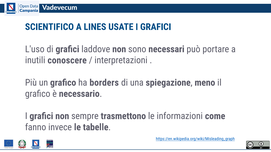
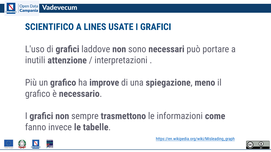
conoscere: conoscere -> attenzione
borders: borders -> improve
